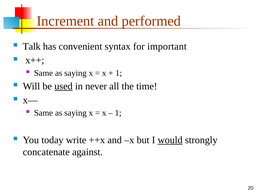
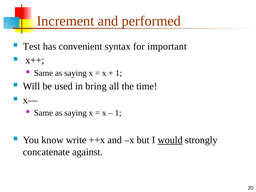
Talk: Talk -> Test
used underline: present -> none
never: never -> bring
today: today -> know
